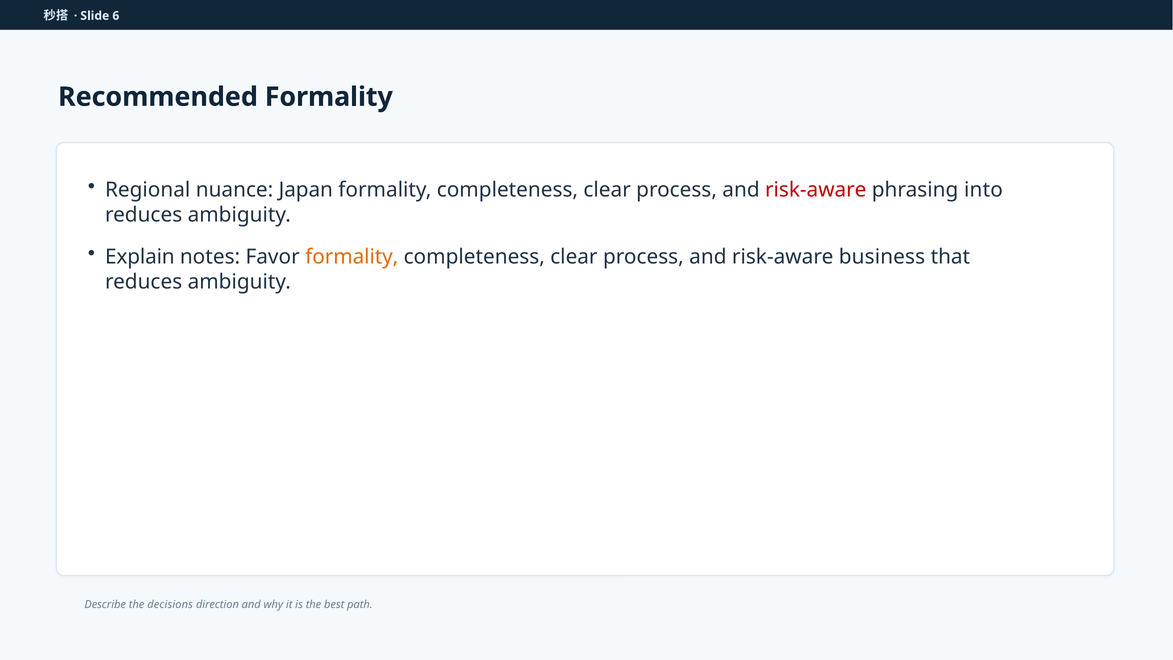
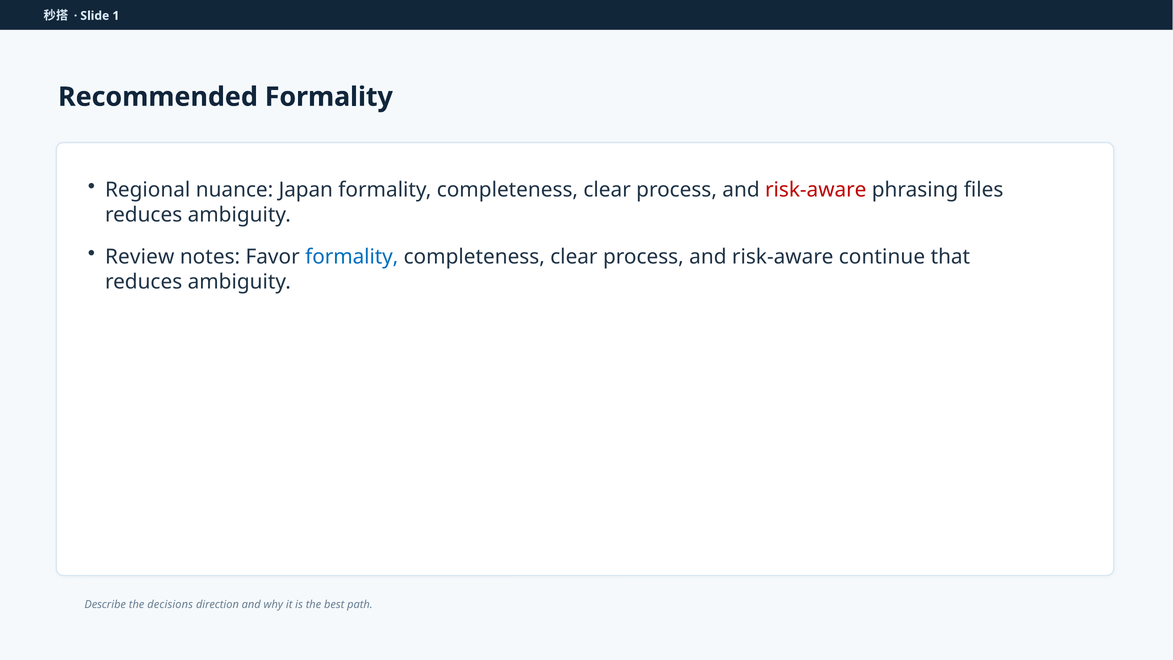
6: 6 -> 1
into: into -> files
Explain: Explain -> Review
formality at (352, 257) colour: orange -> blue
business: business -> continue
